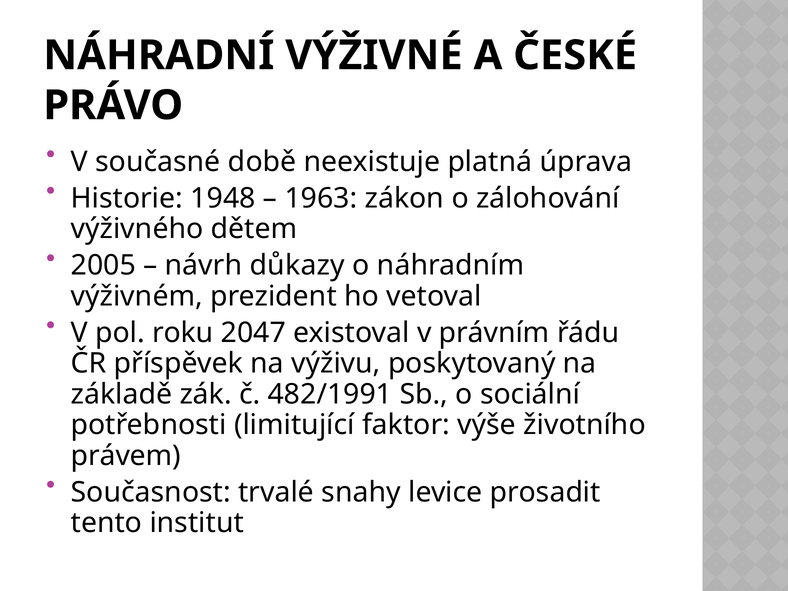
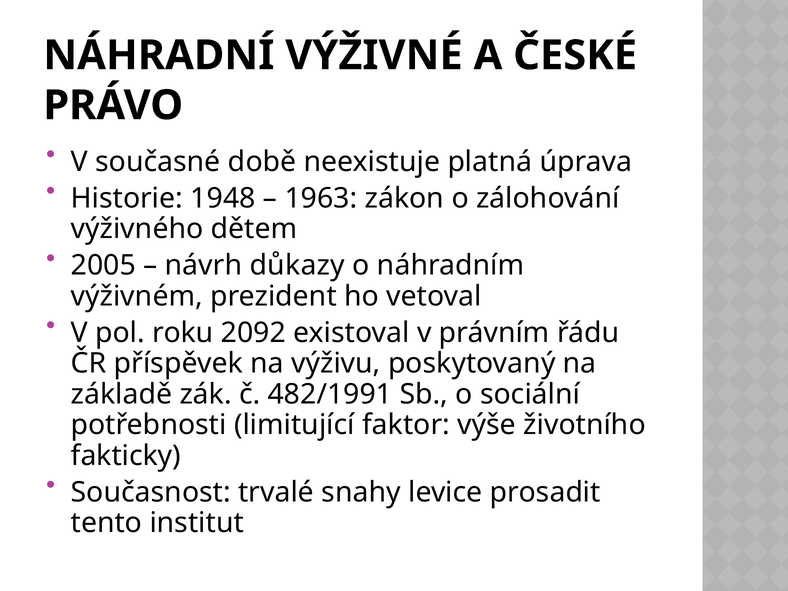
2047: 2047 -> 2092
právem: právem -> fakticky
